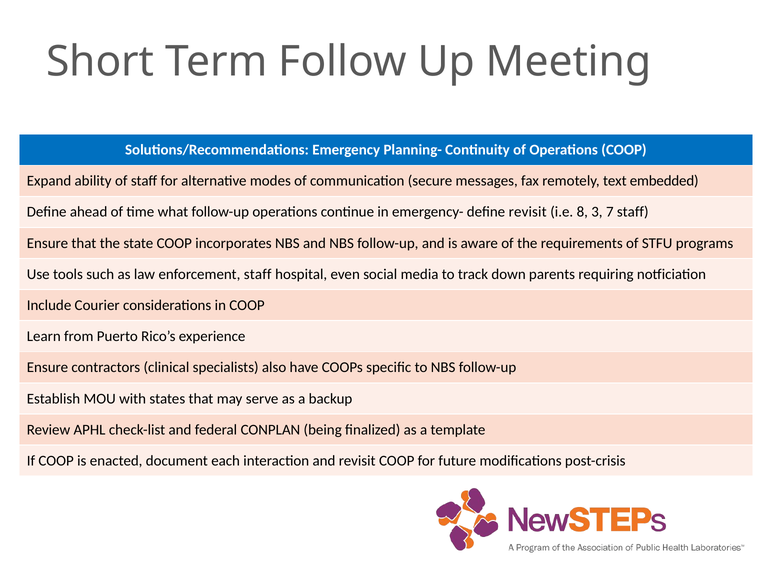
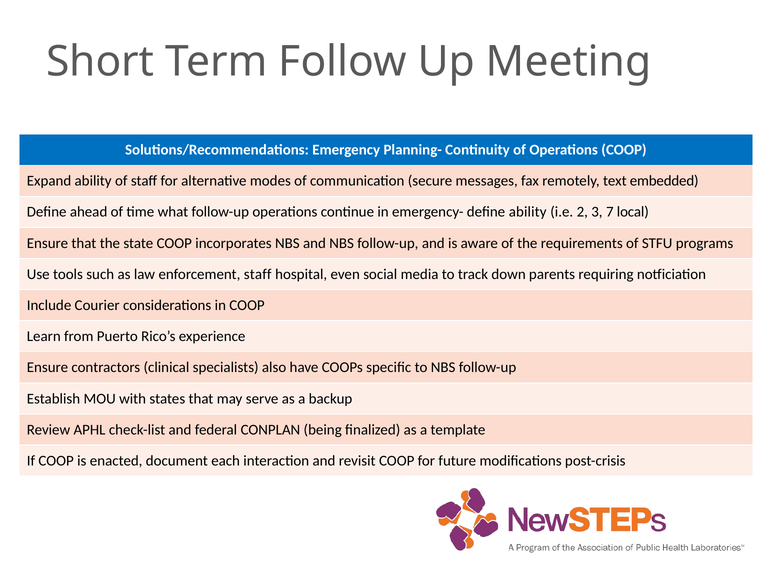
define revisit: revisit -> ability
8: 8 -> 2
7 staff: staff -> local
